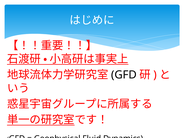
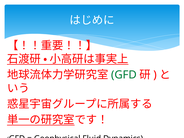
GFD at (124, 75) colour: black -> green
